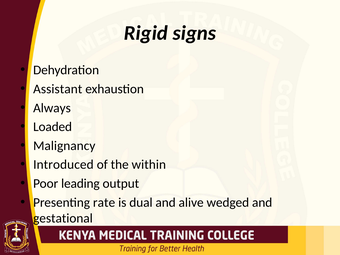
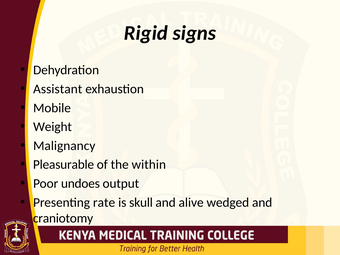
Always: Always -> Mobile
Loaded: Loaded -> Weight
Introduced: Introduced -> Pleasurable
leading: leading -> undoes
dual: dual -> skull
gestational: gestational -> craniotomy
